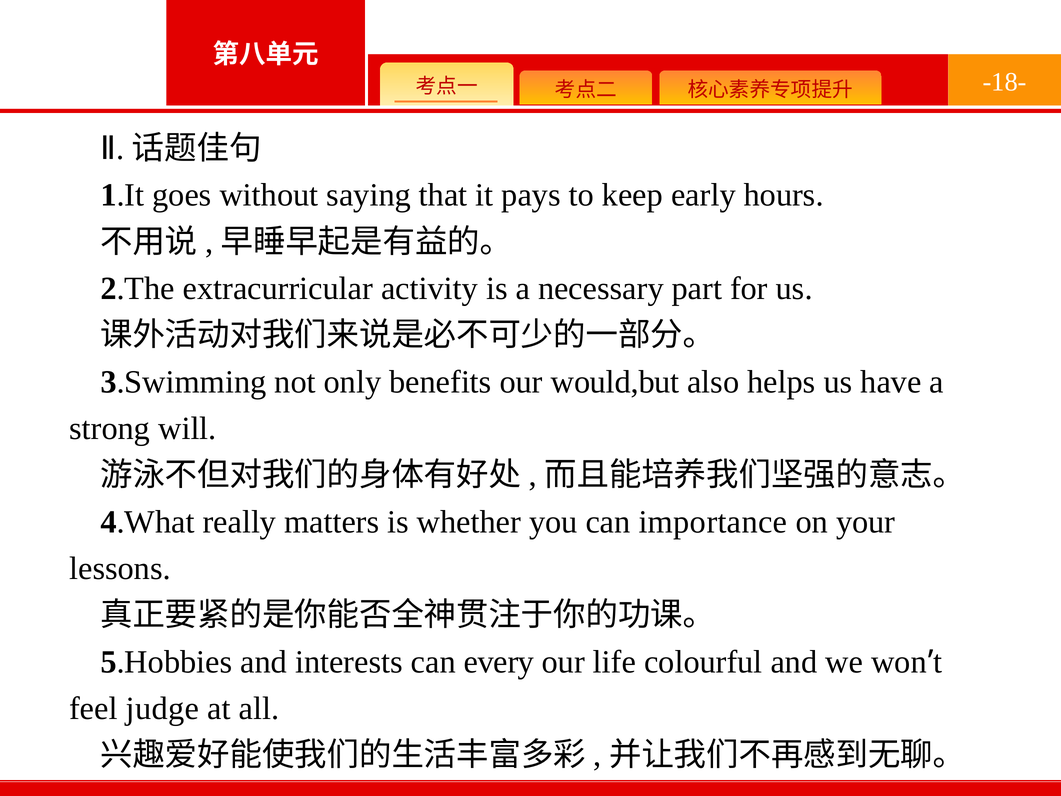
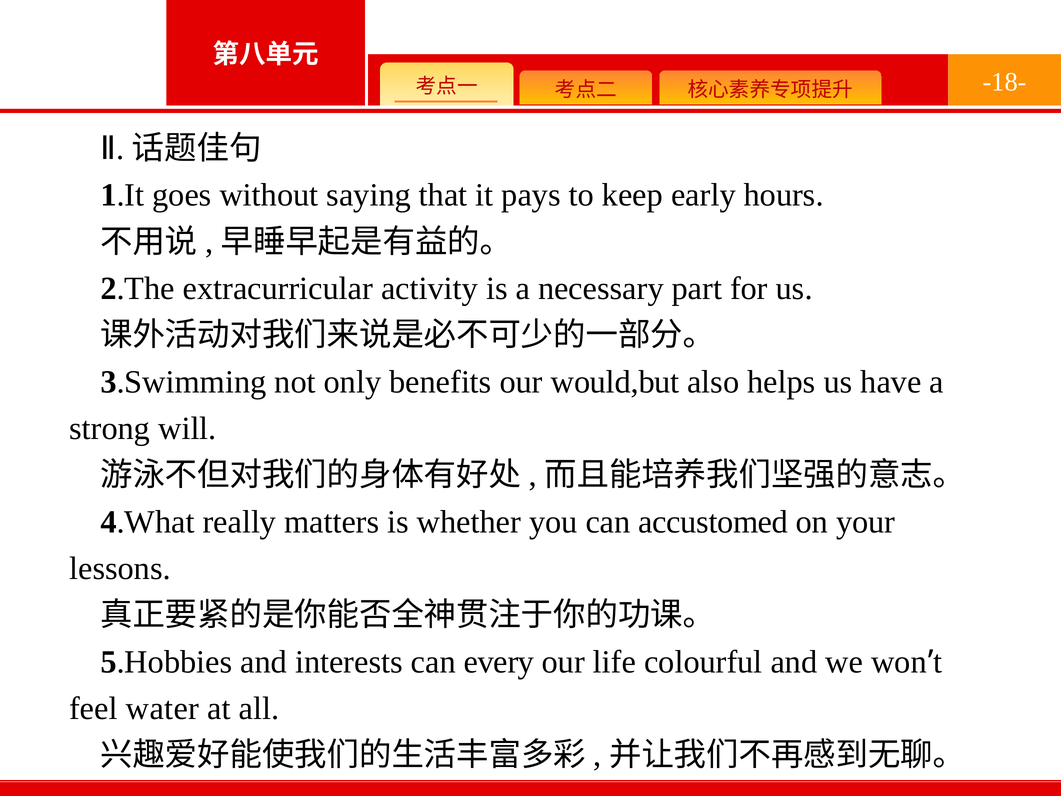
importance: importance -> accustomed
judge: judge -> water
